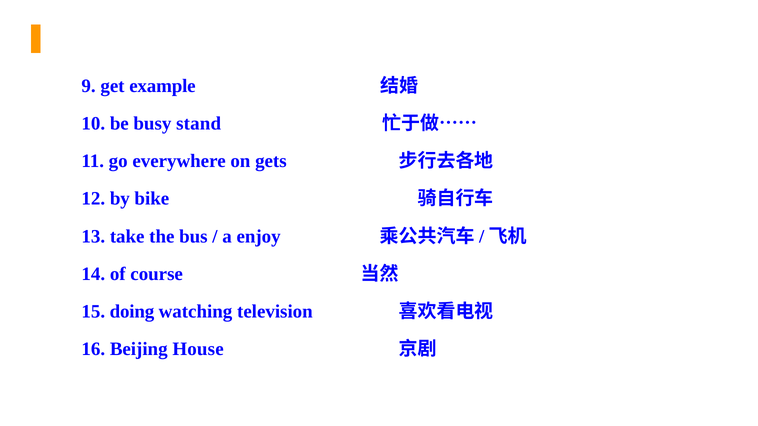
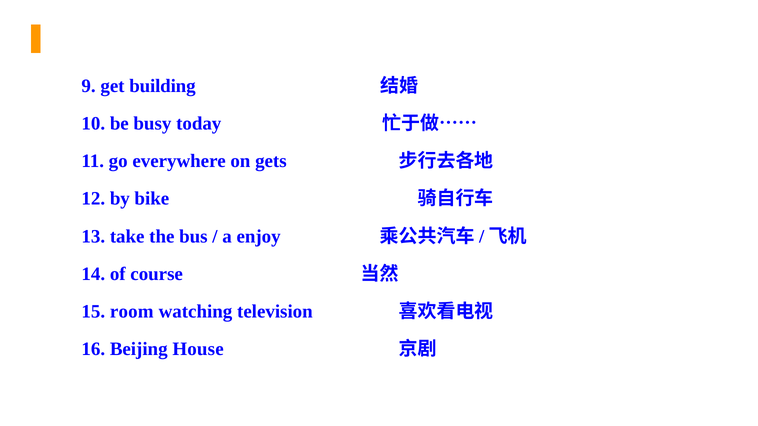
example: example -> building
stand: stand -> today
doing: doing -> room
